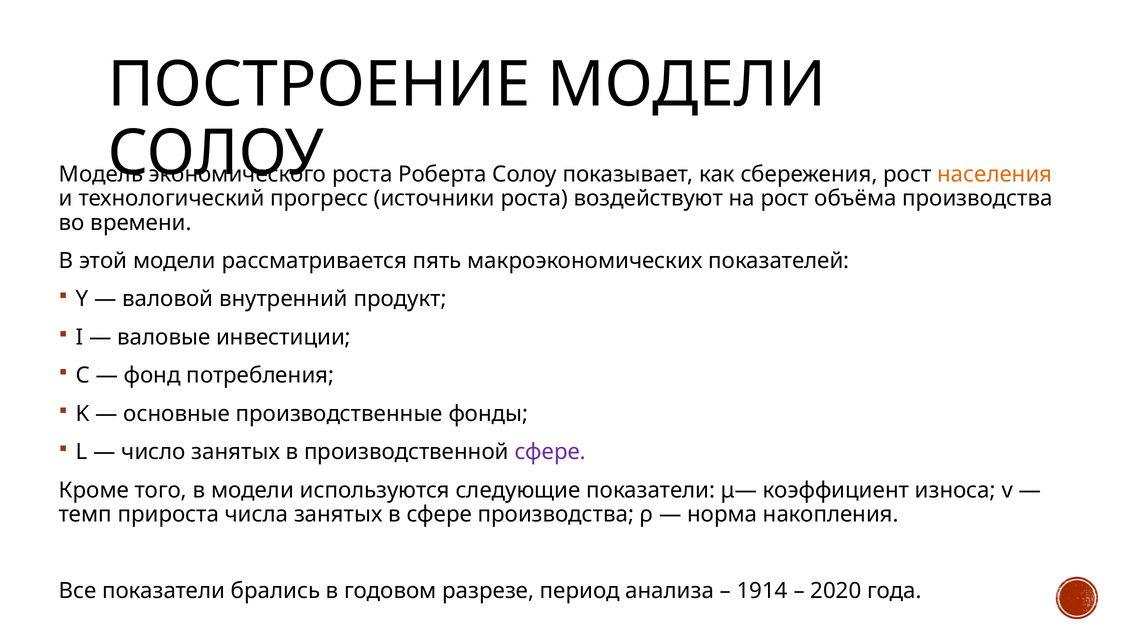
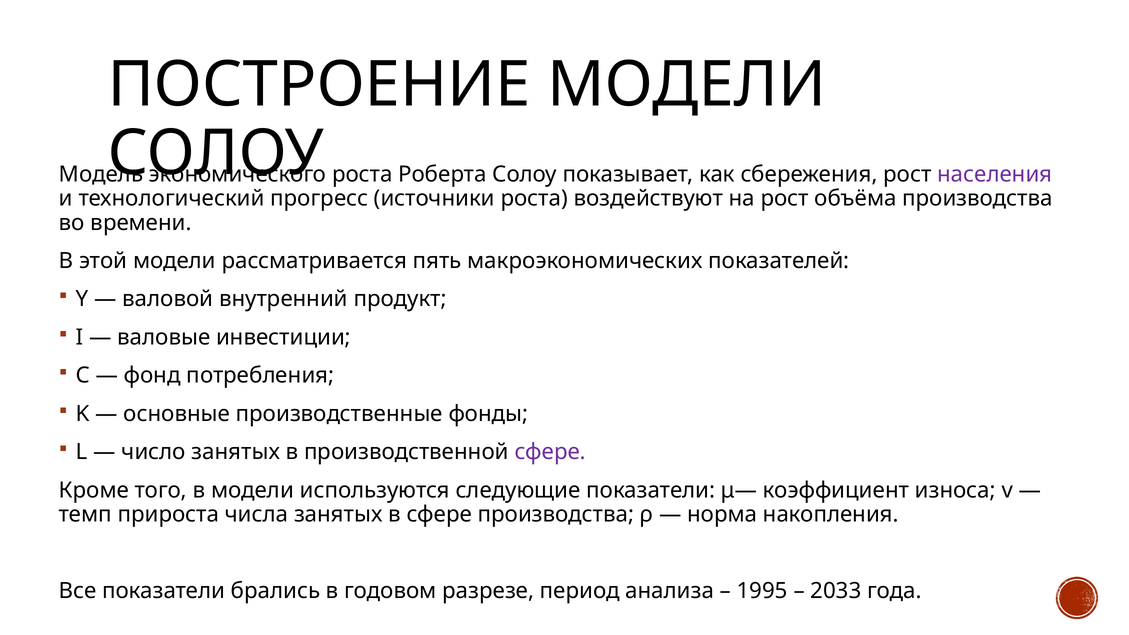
населения colour: orange -> purple
1914: 1914 -> 1995
2020: 2020 -> 2033
